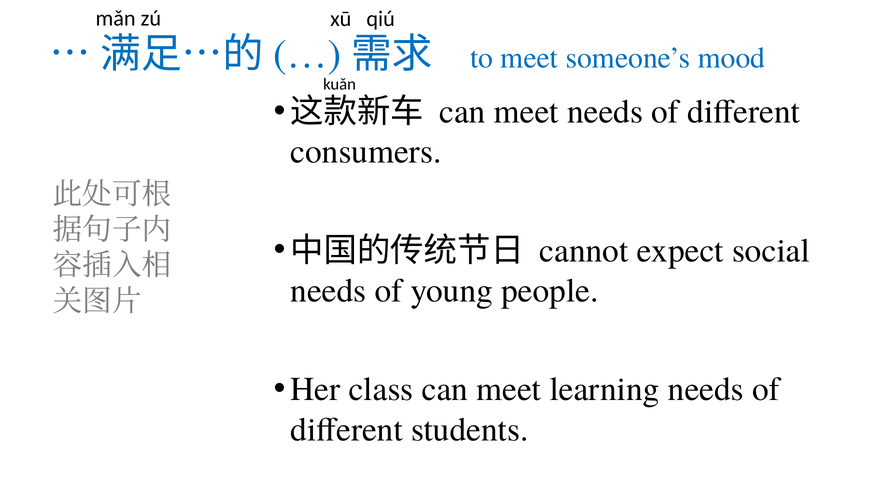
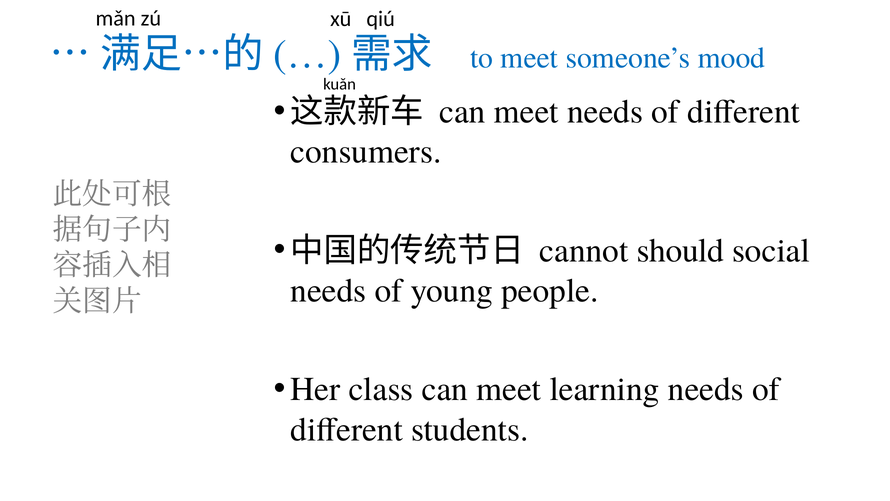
expect: expect -> should
